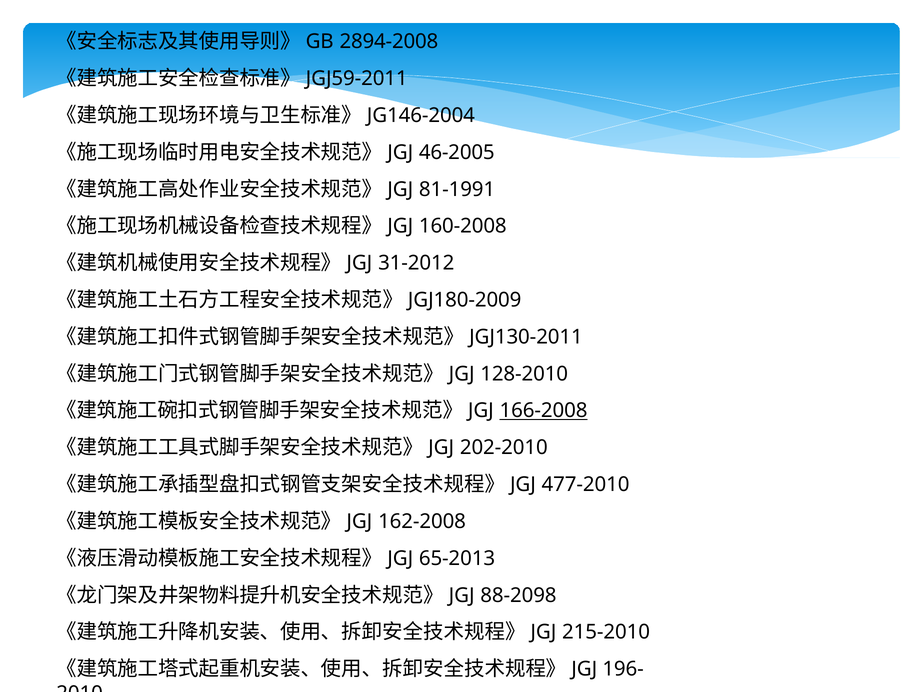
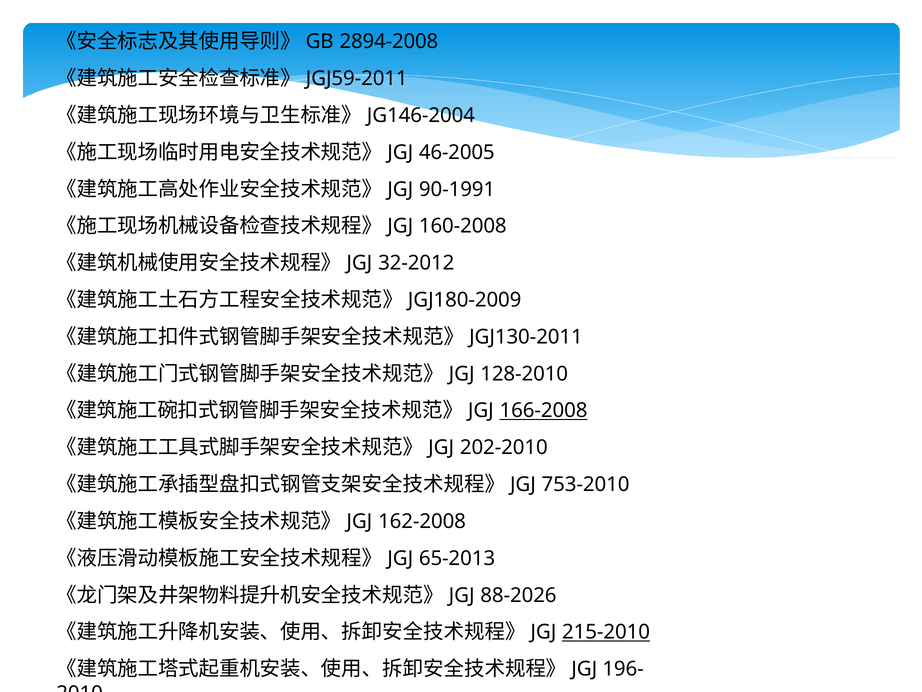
81-1991: 81-1991 -> 90-1991
31-2012: 31-2012 -> 32-2012
477-2010: 477-2010 -> 753-2010
88-2098: 88-2098 -> 88-2026
215-2010 underline: none -> present
